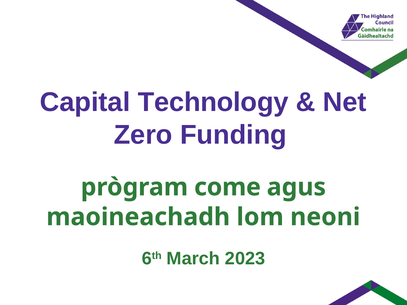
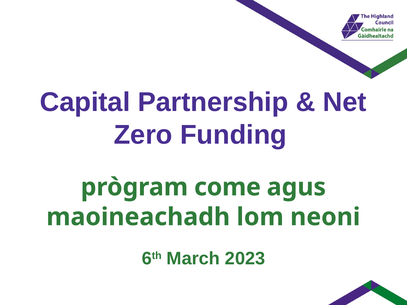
Technology: Technology -> Partnership
